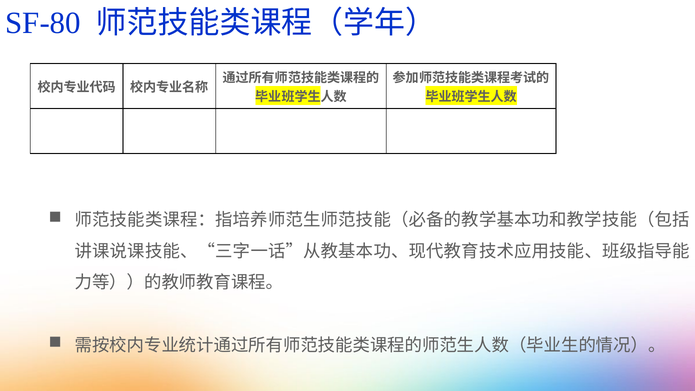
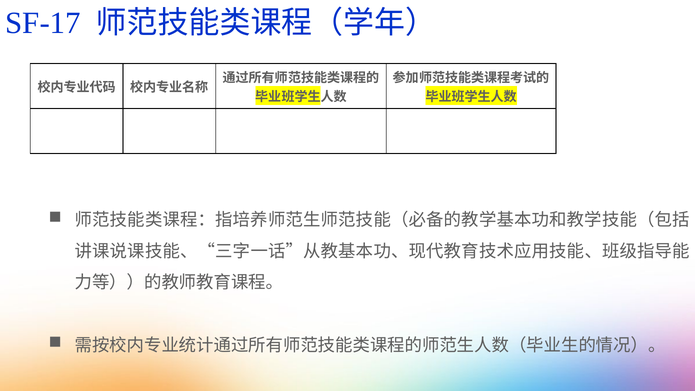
SF-80: SF-80 -> SF-17
